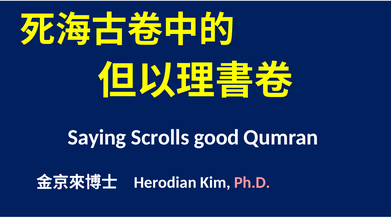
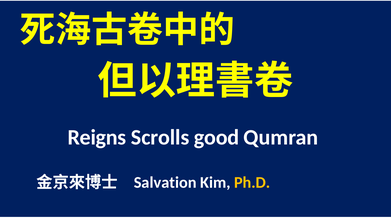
Saying: Saying -> Reigns
Herodian: Herodian -> Salvation
Ph.D colour: pink -> yellow
